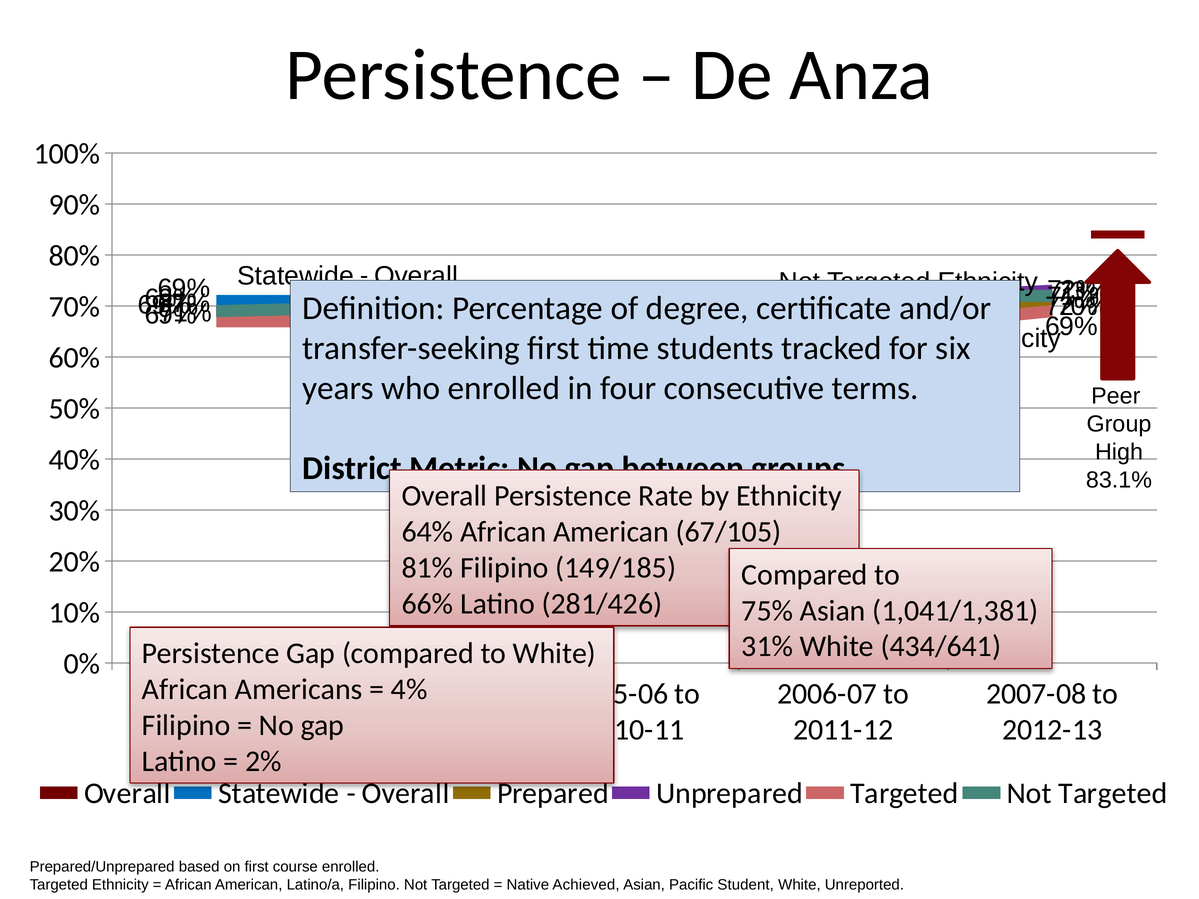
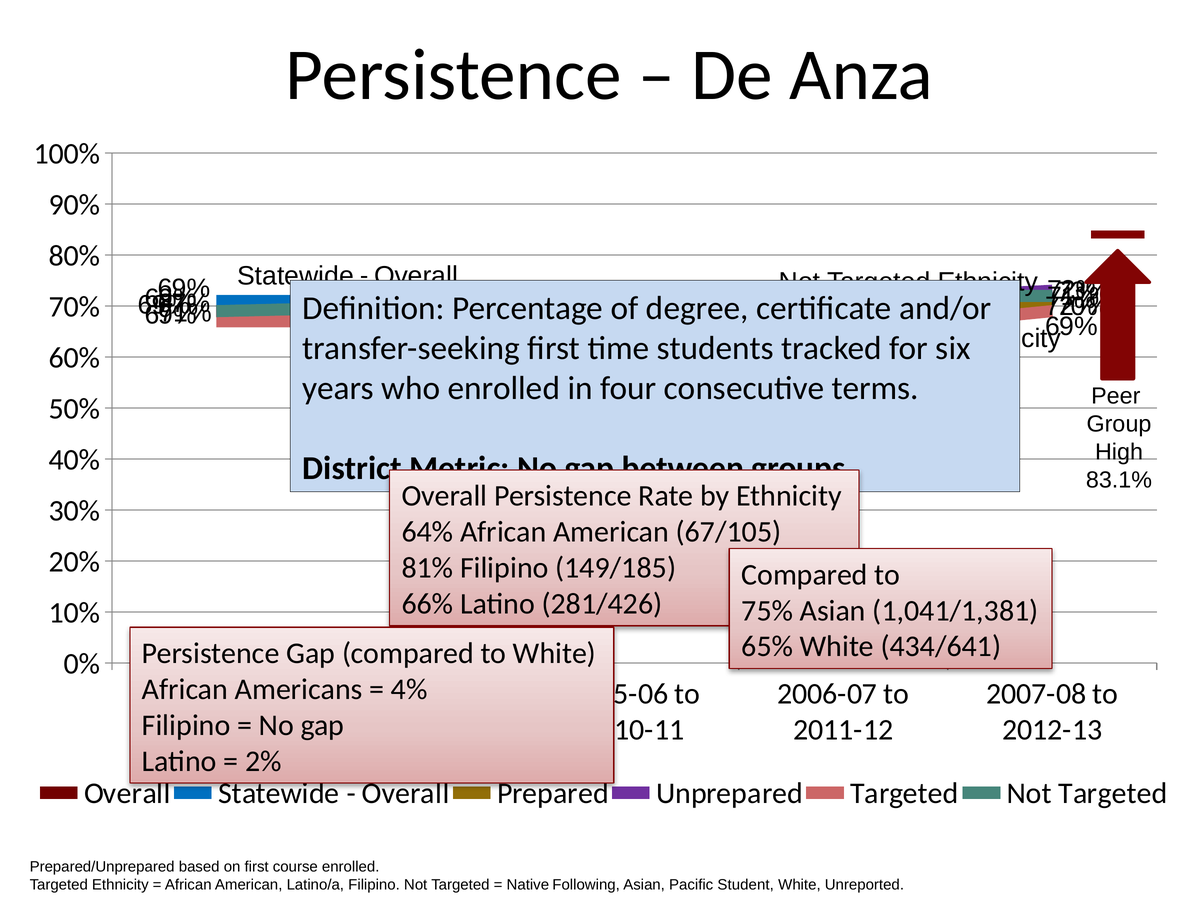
31%: 31% -> 65%
Achieved: Achieved -> Following
